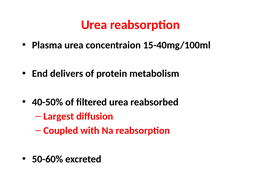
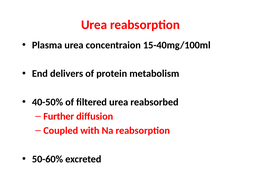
Largest: Largest -> Further
